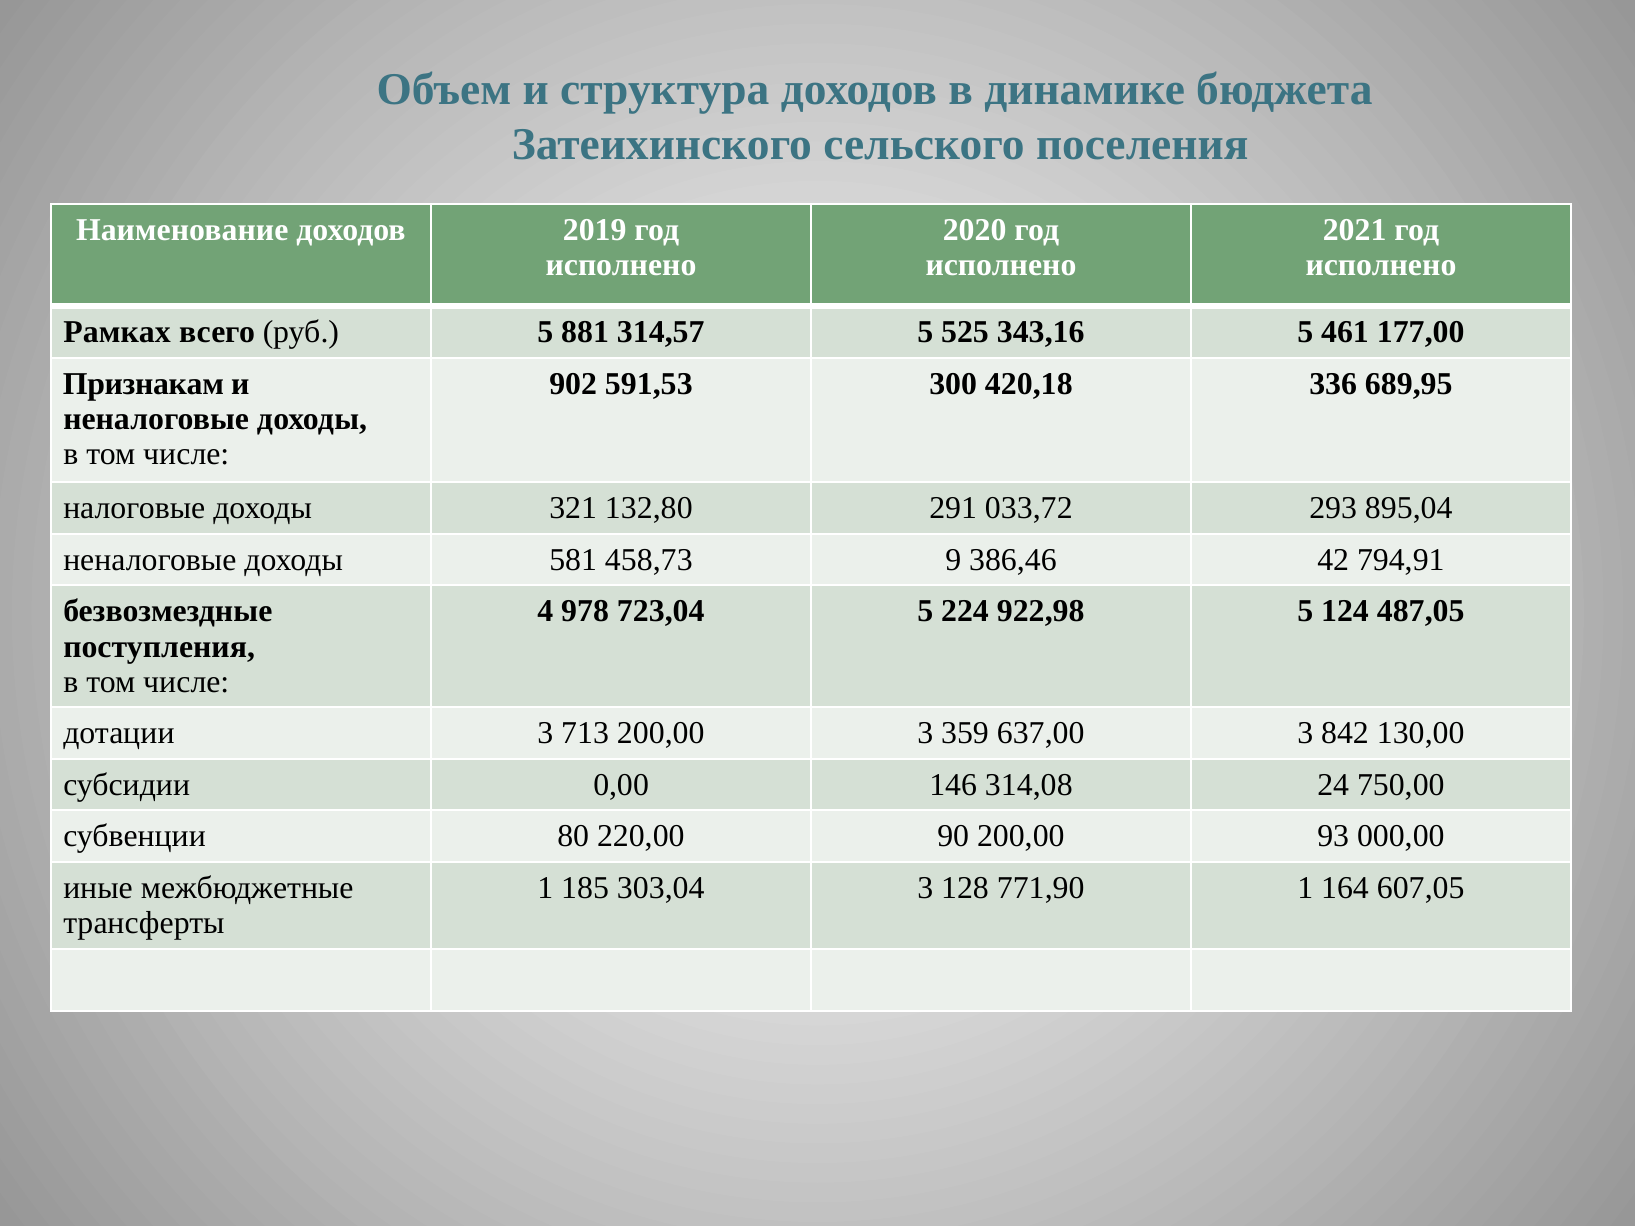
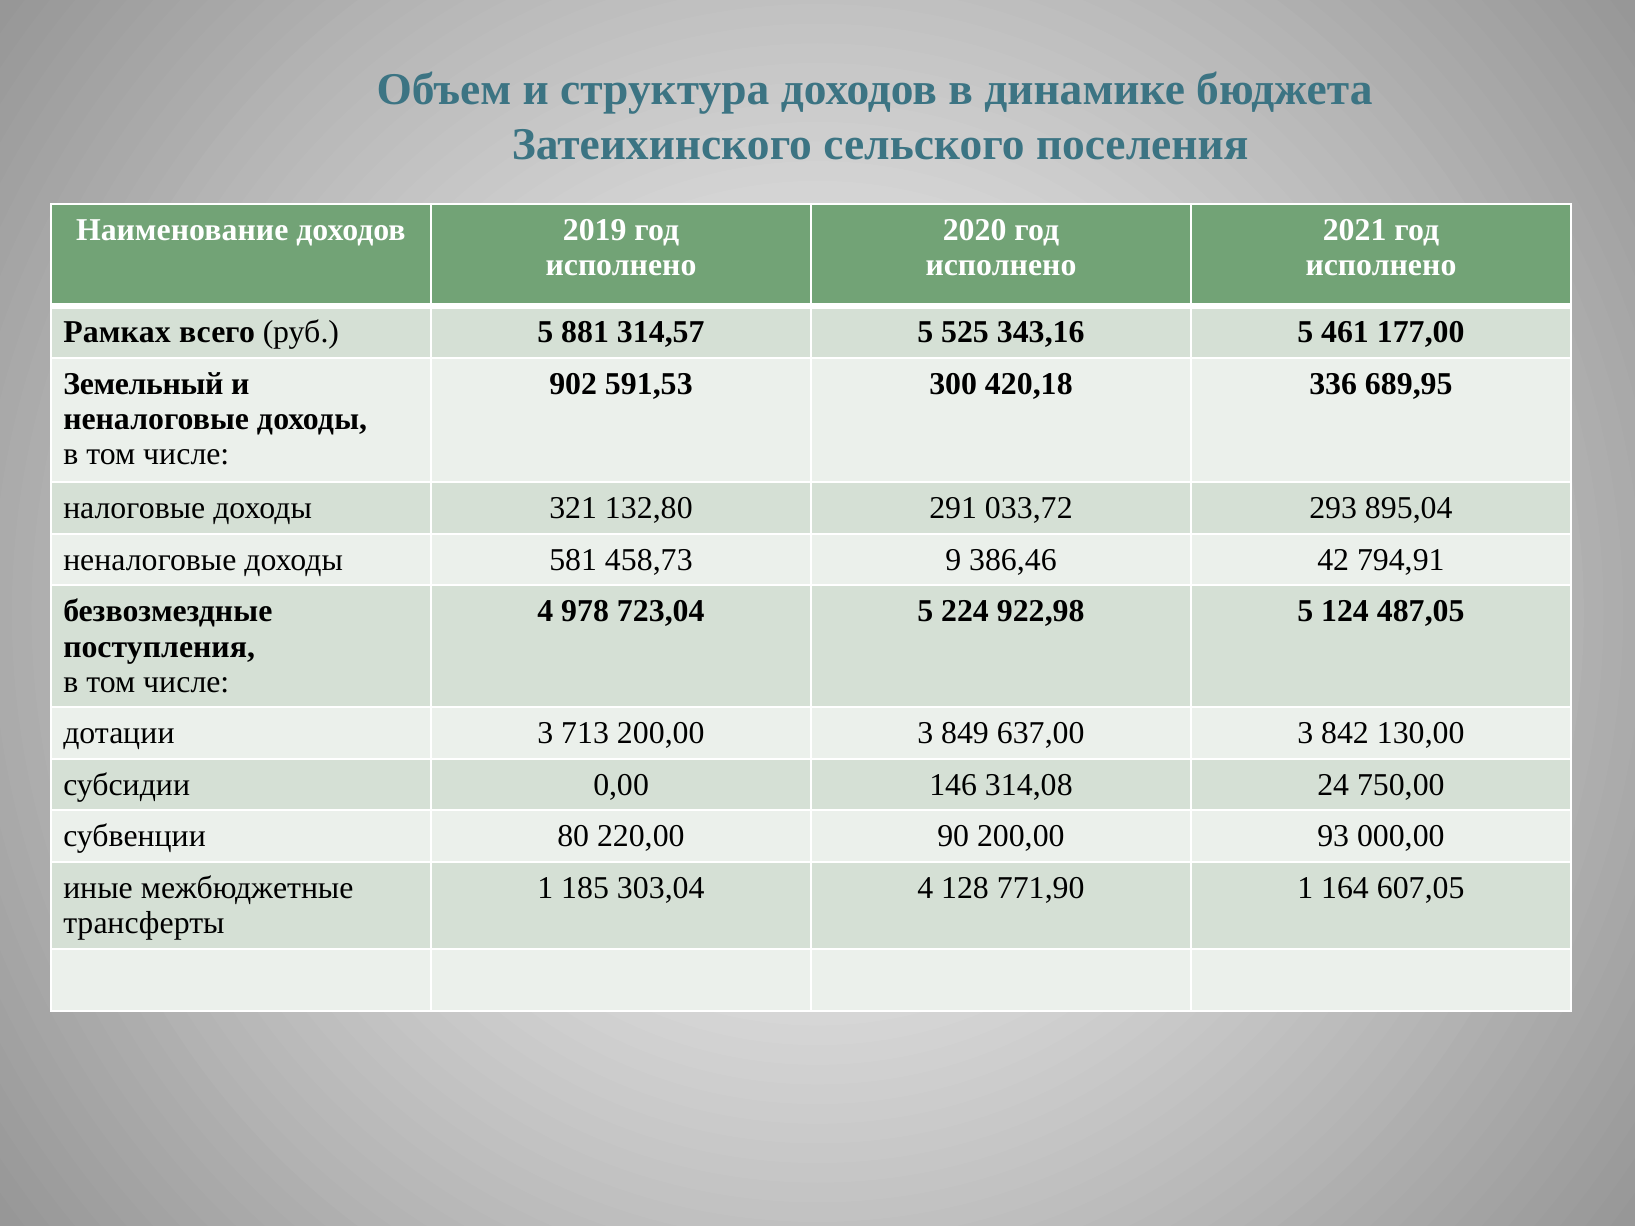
Признакам: Признакам -> Земельный
359: 359 -> 849
303,04 3: 3 -> 4
